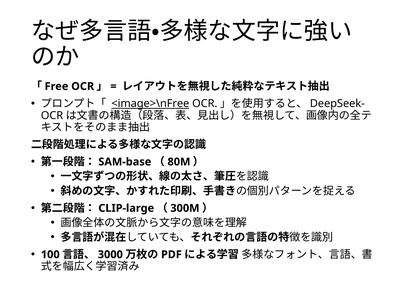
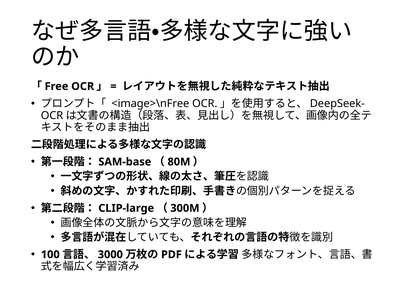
<image>\nFree underline: present -> none
